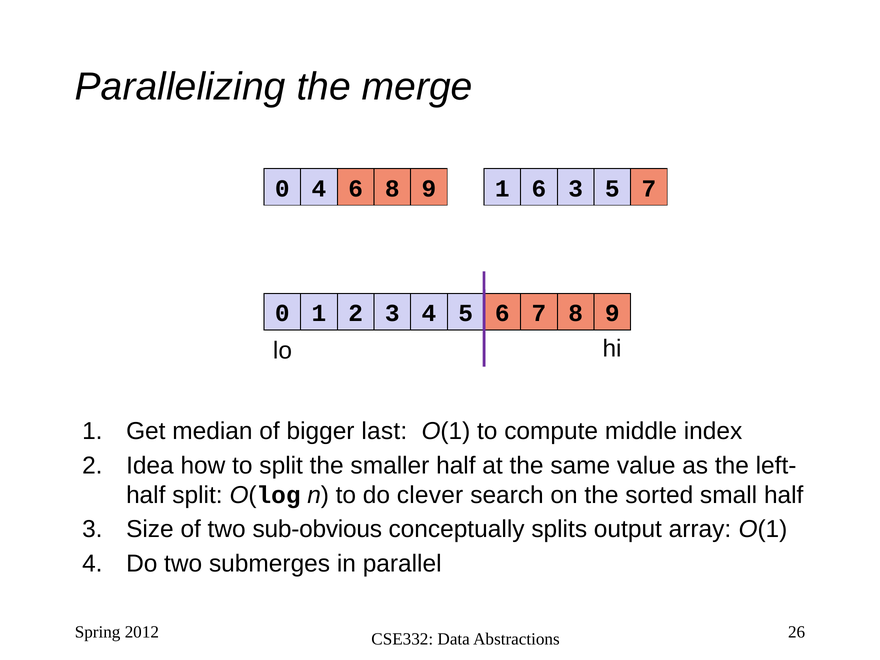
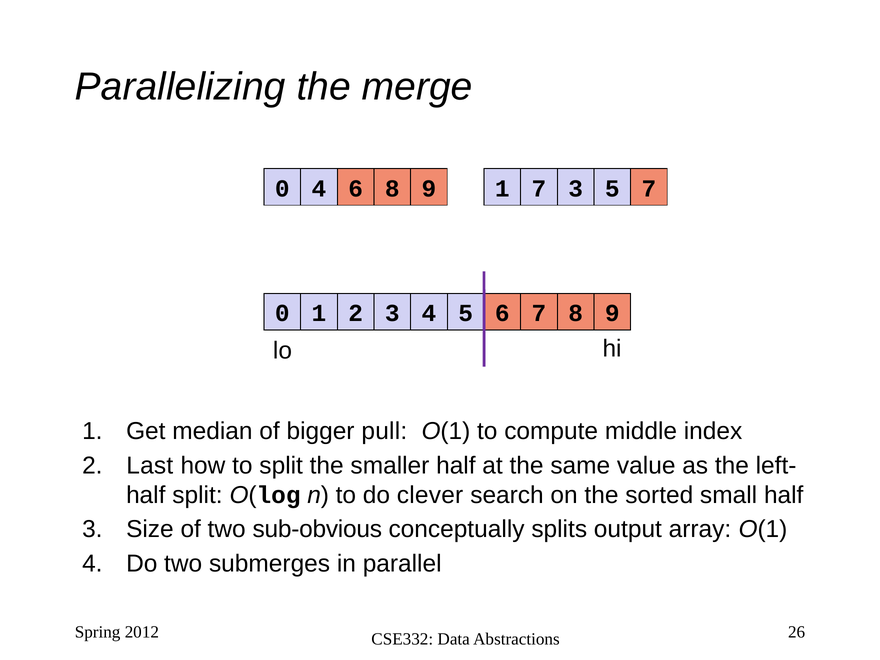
1 6: 6 -> 7
last: last -> pull
Idea: Idea -> Last
